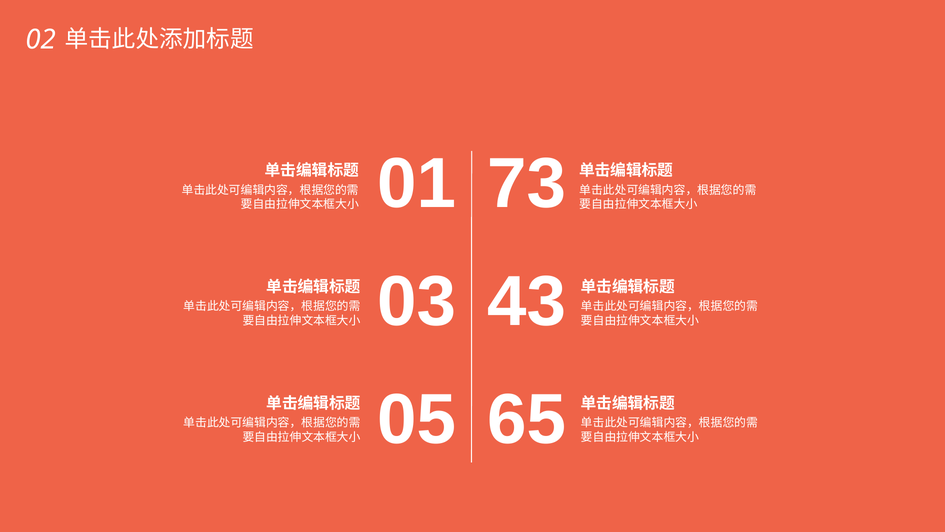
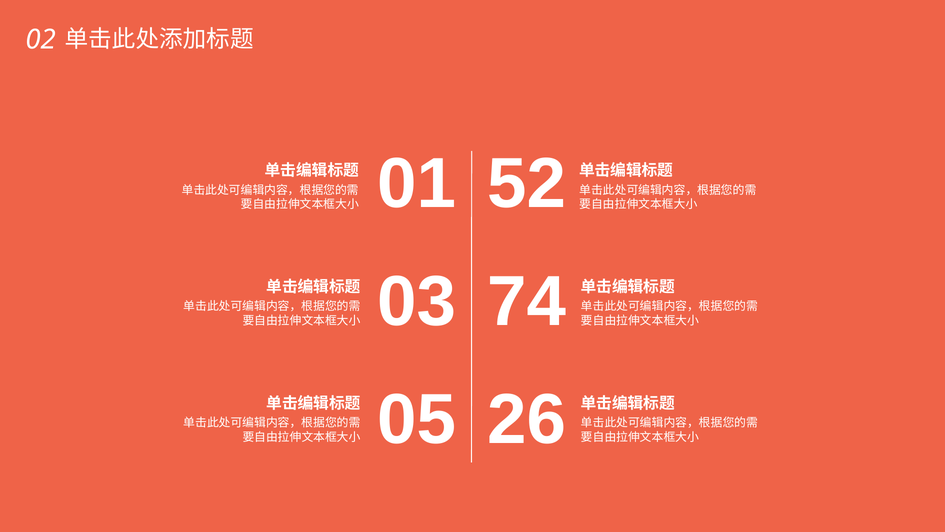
73: 73 -> 52
43: 43 -> 74
65: 65 -> 26
